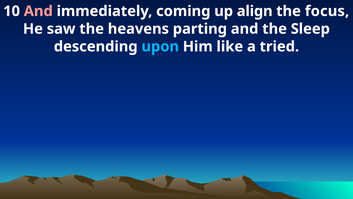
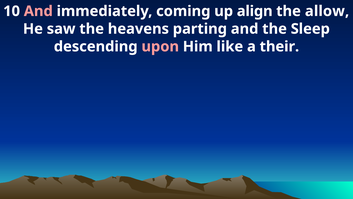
focus: focus -> allow
upon colour: light blue -> pink
tried: tried -> their
